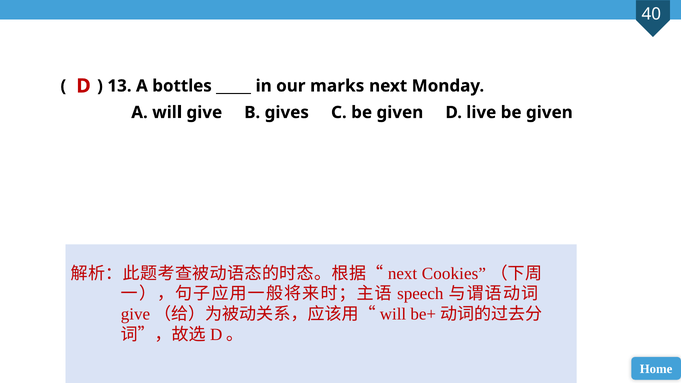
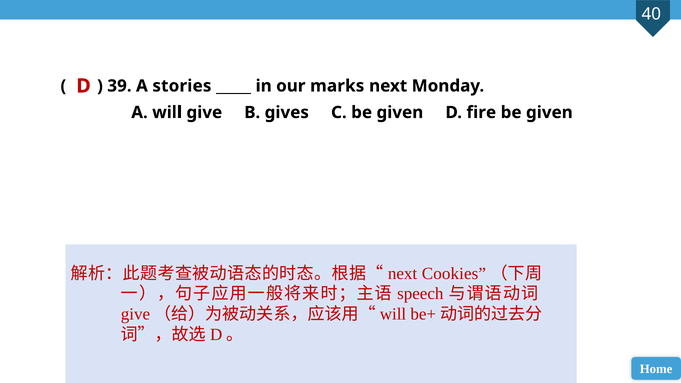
13: 13 -> 39
bottles: bottles -> stories
live: live -> fire
